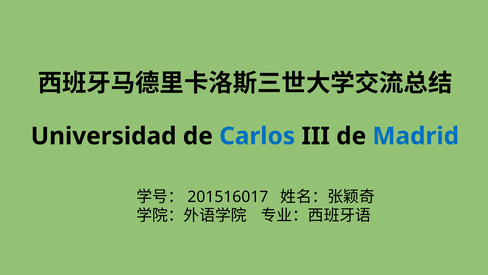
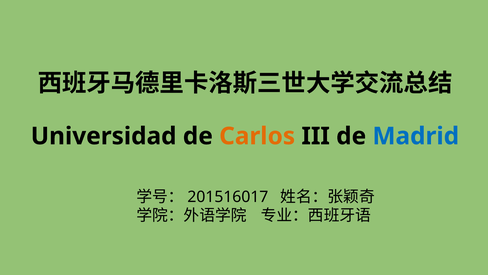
Carlos colour: blue -> orange
